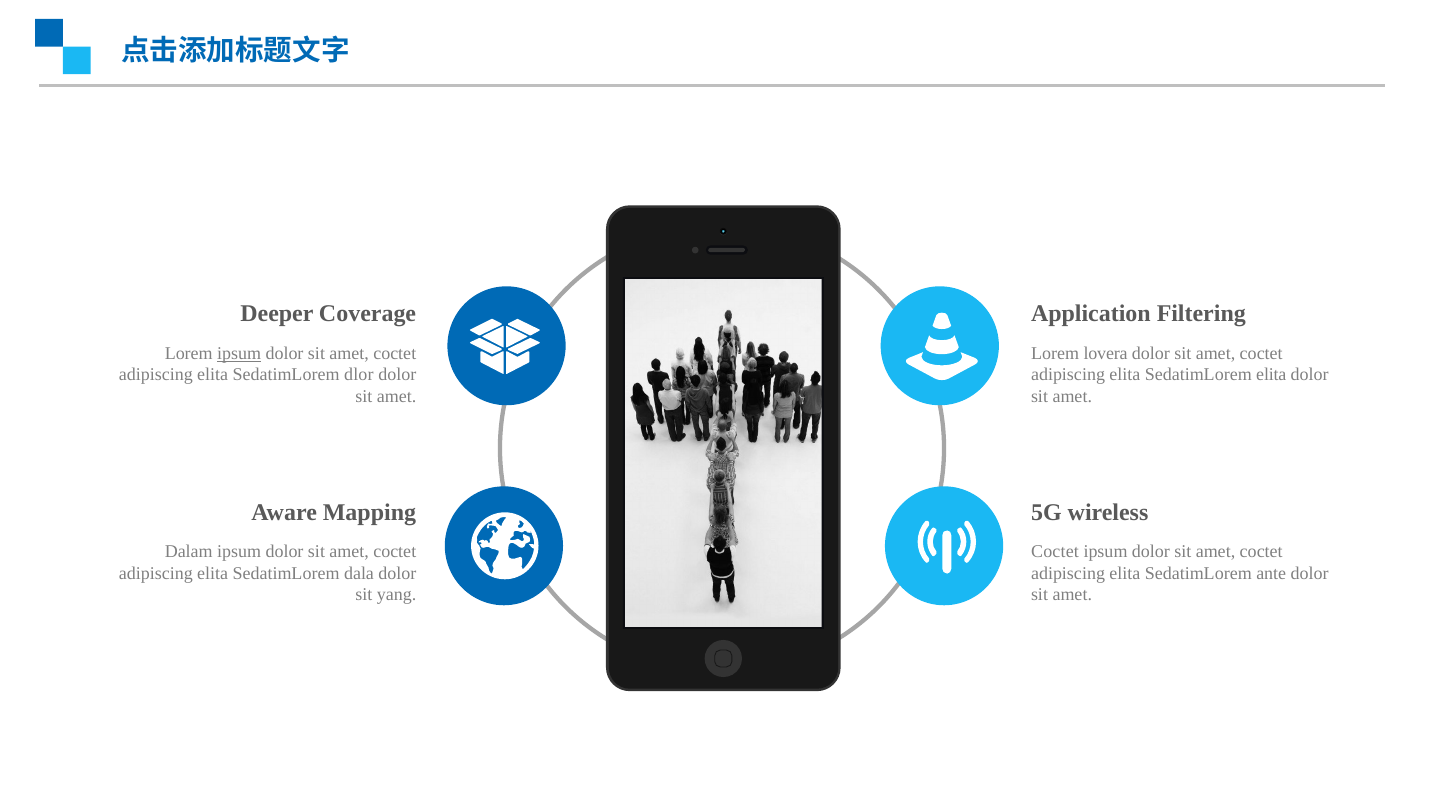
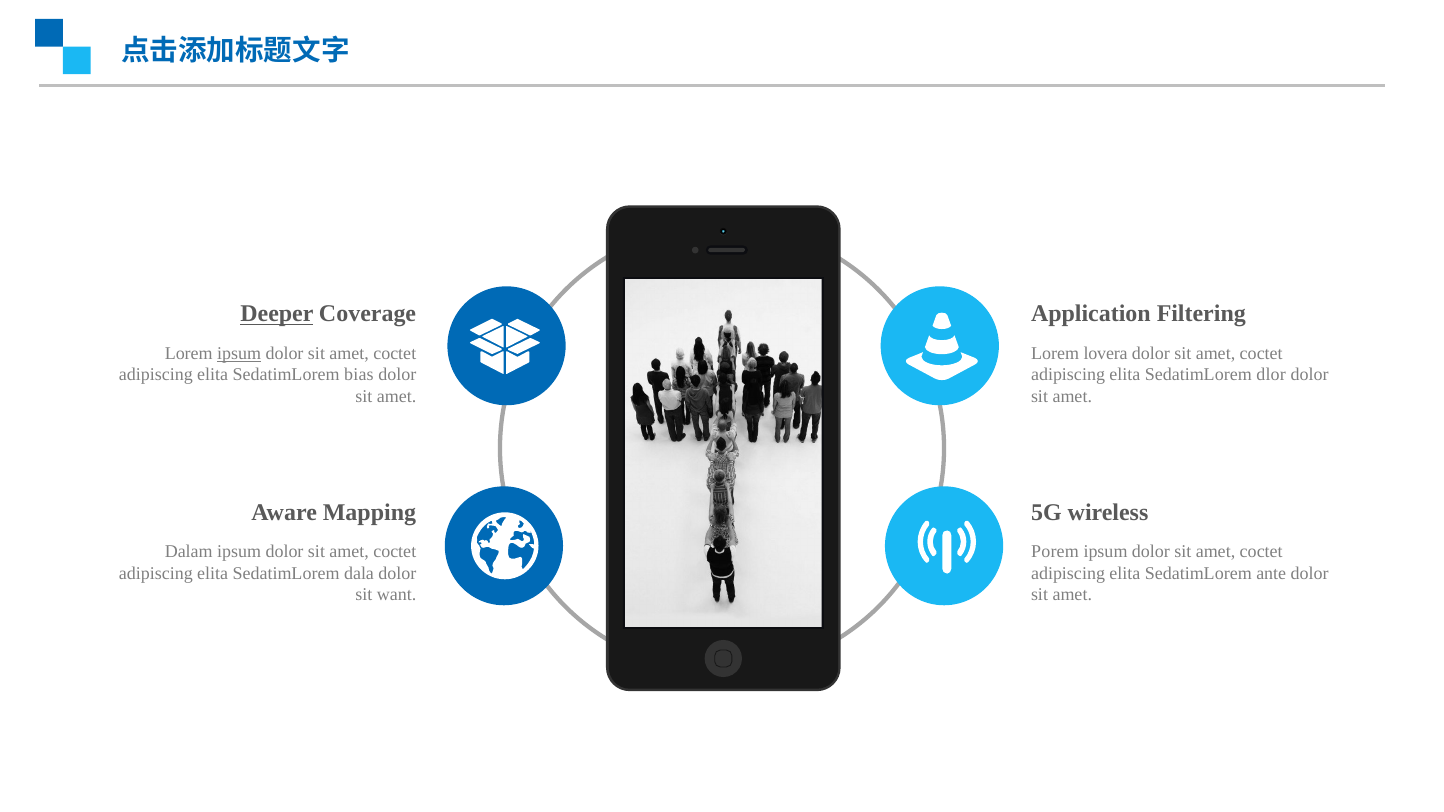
Deeper underline: none -> present
dlor: dlor -> bias
SedatimLorem elita: elita -> dlor
Coctet at (1055, 552): Coctet -> Porem
yang: yang -> want
